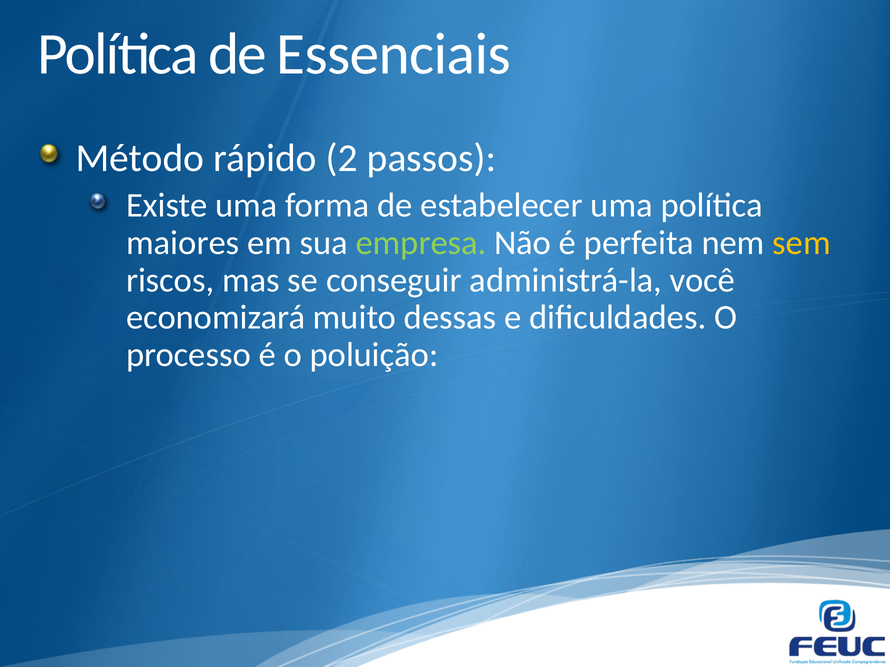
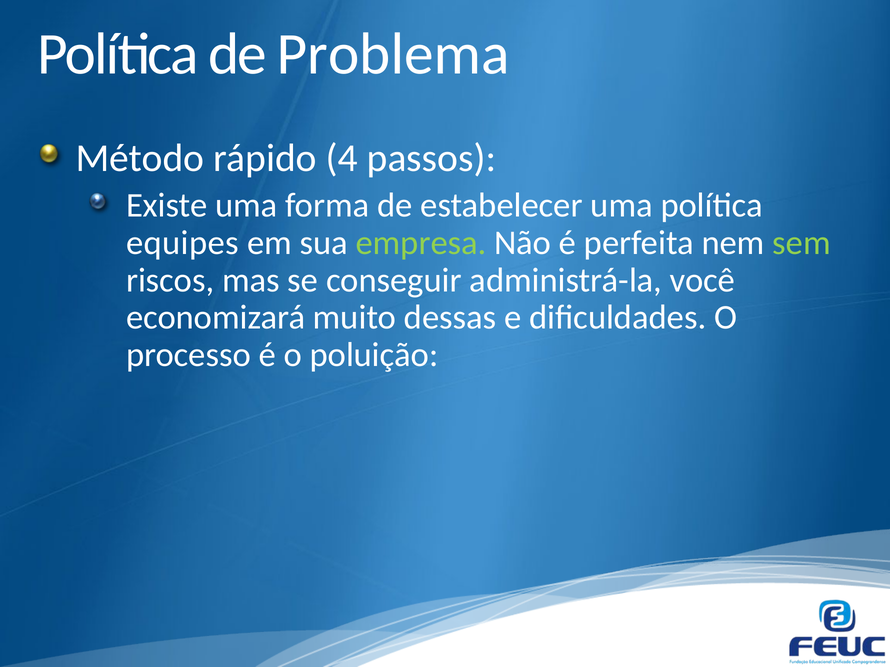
Essenciais: Essenciais -> Problema
2: 2 -> 4
maiores: maiores -> equipes
sem colour: yellow -> light green
